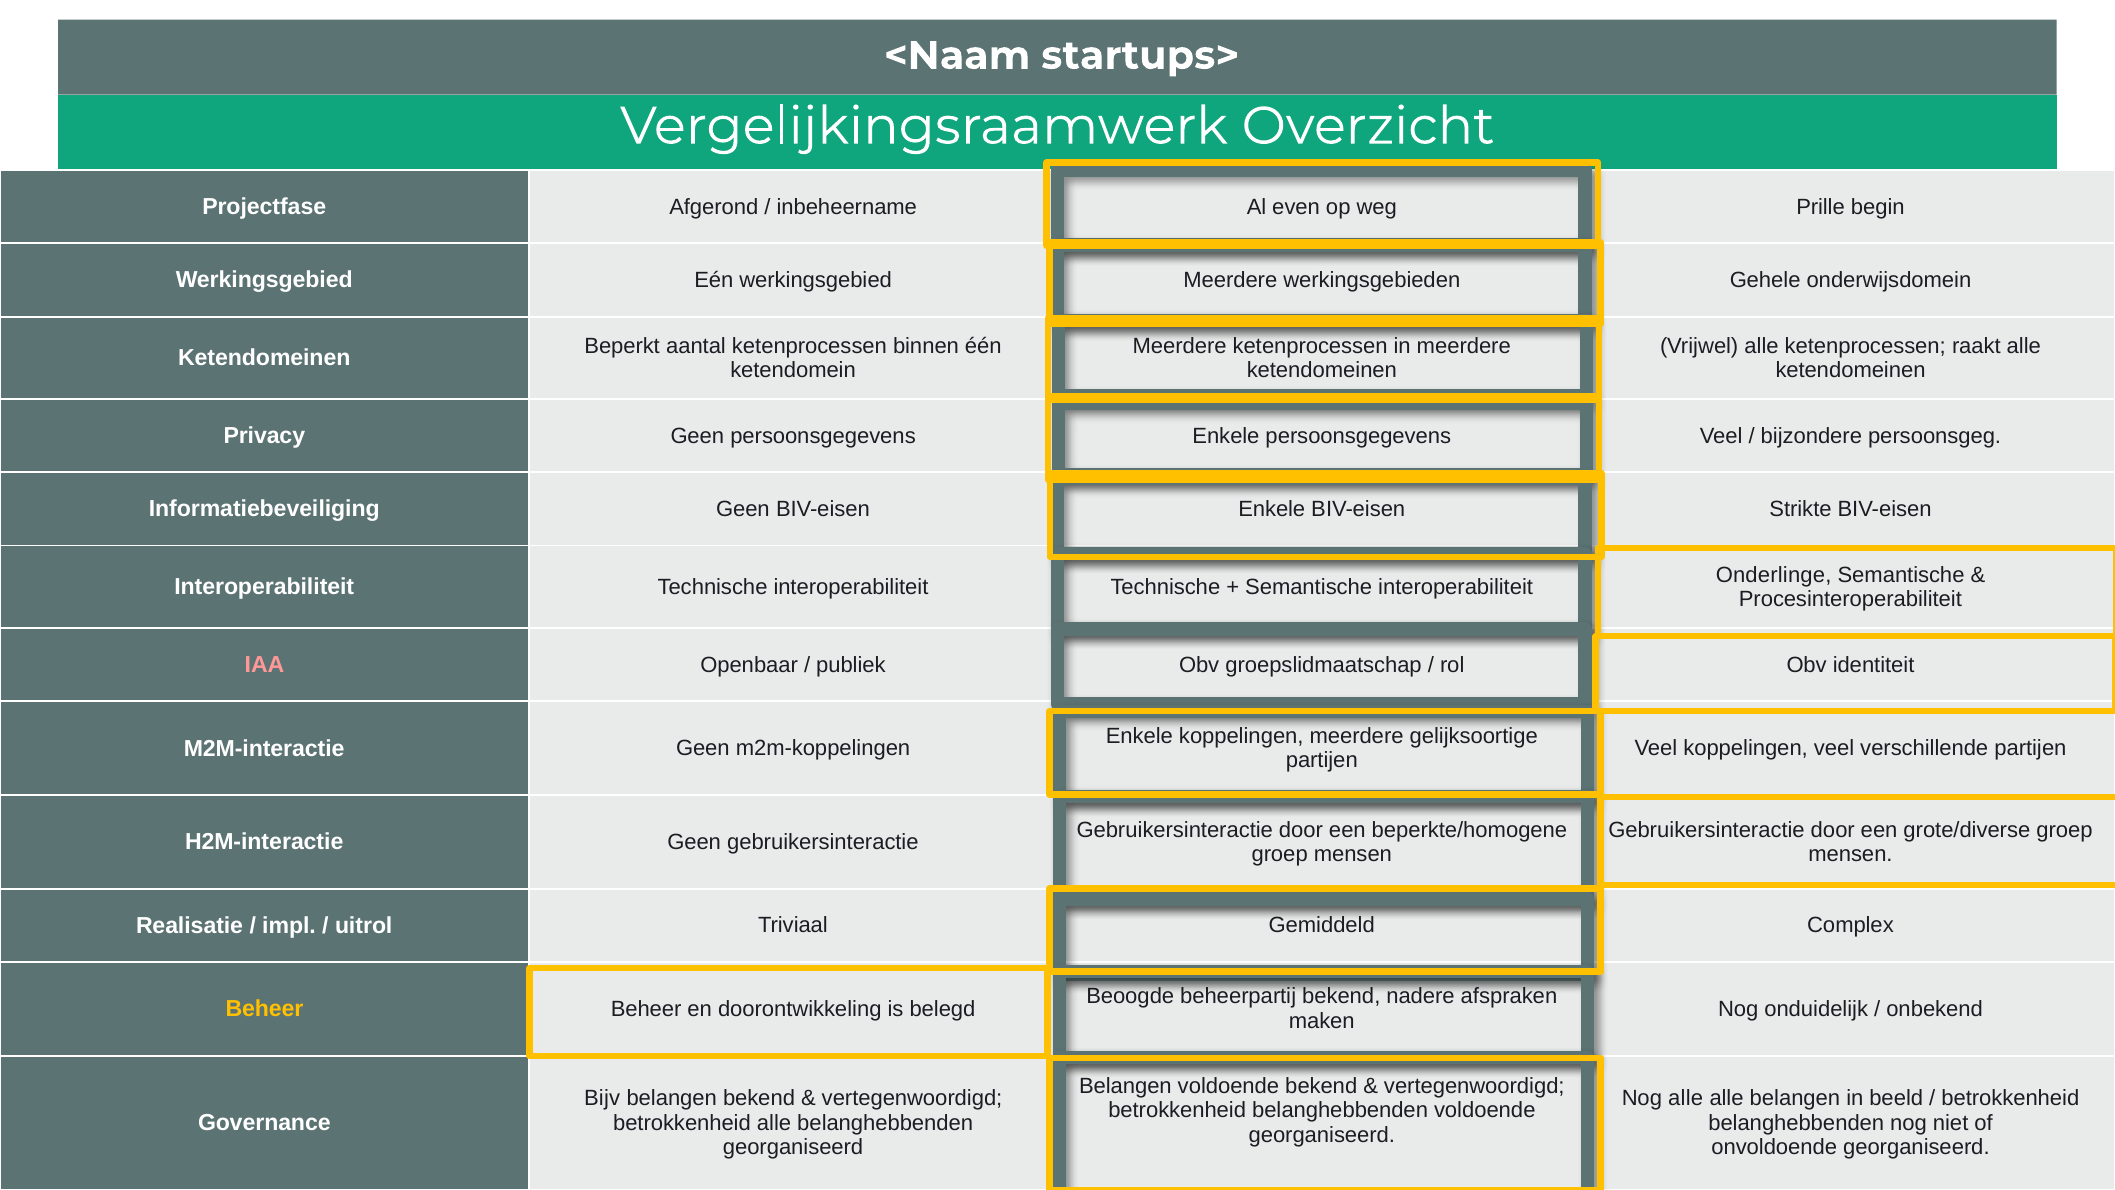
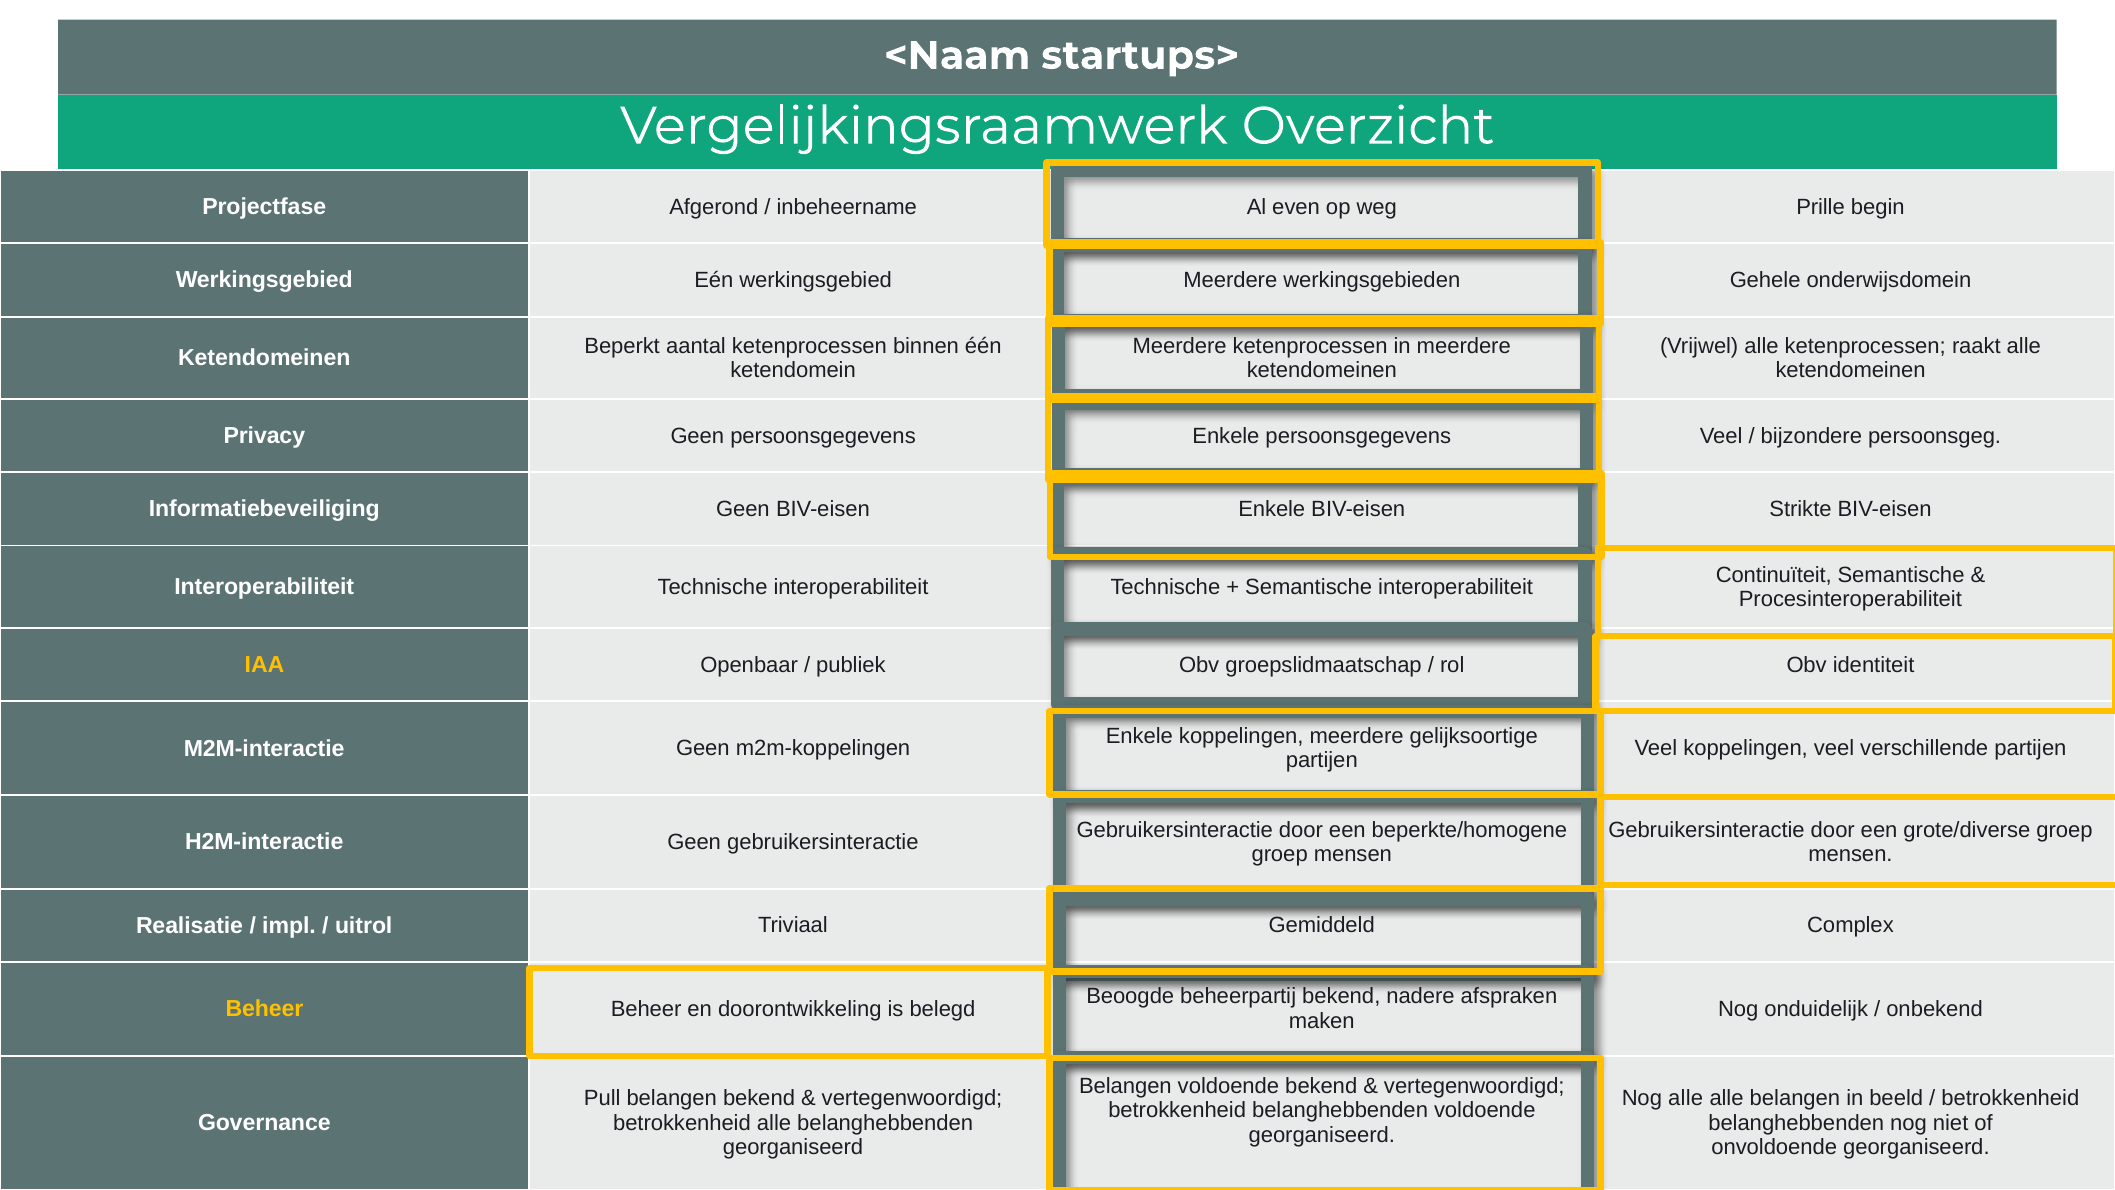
Onderlinge: Onderlinge -> Continuïteit
IAA colour: pink -> yellow
Bijv: Bijv -> Pull
